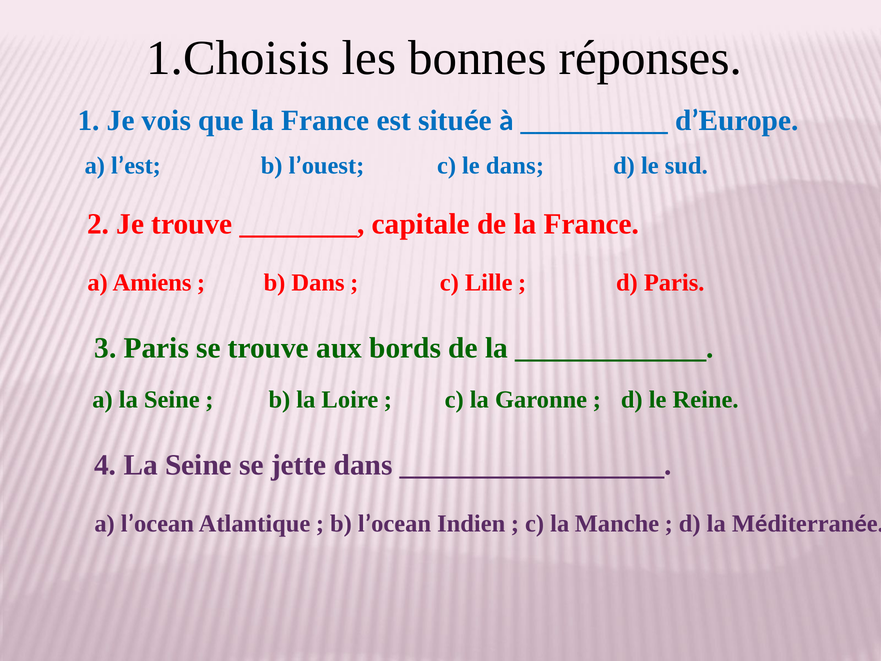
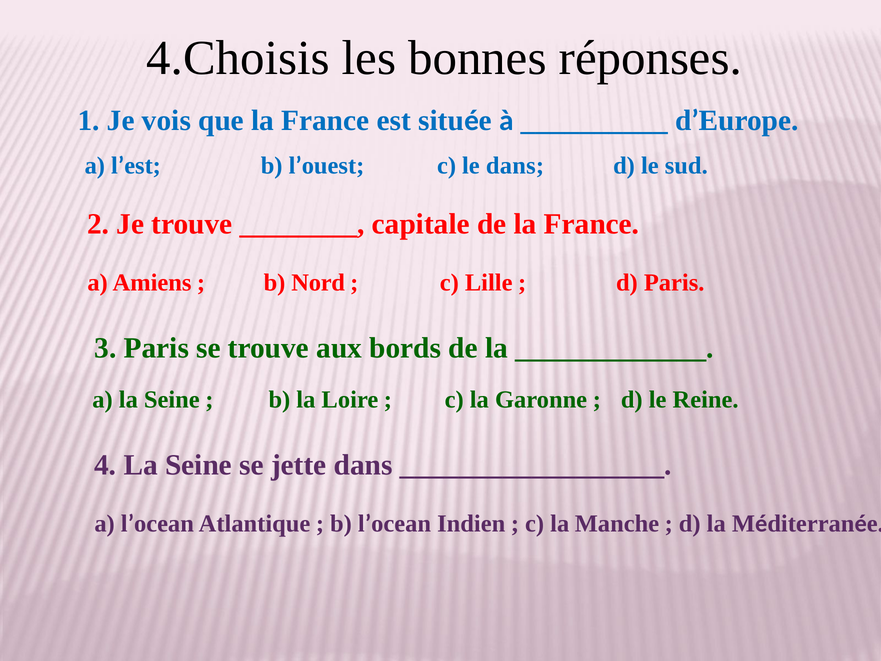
1.Choisis: 1.Choisis -> 4.Choisis
b Dans: Dans -> Nord
